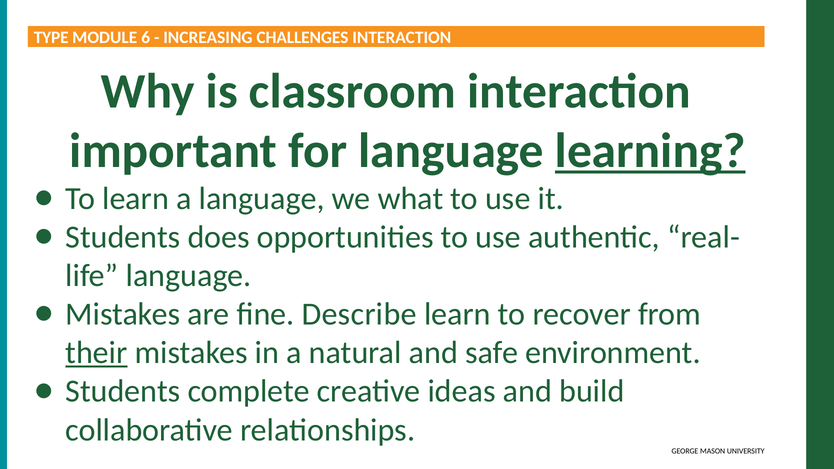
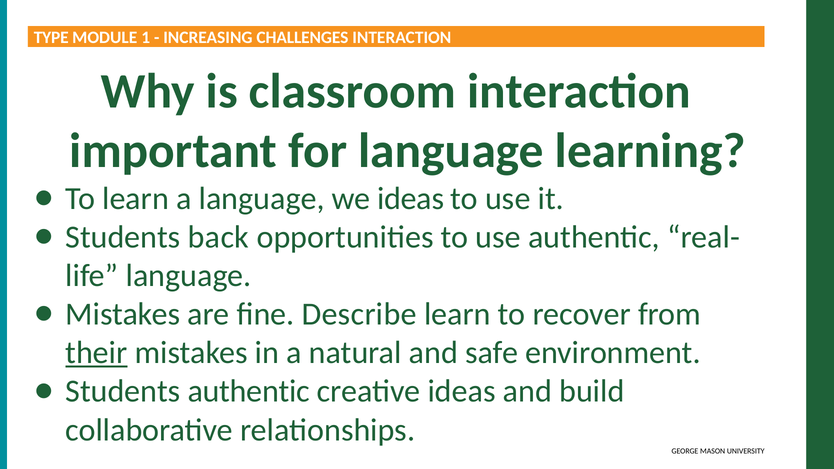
6: 6 -> 1
learning underline: present -> none
we what: what -> ideas
does: does -> back
Students complete: complete -> authentic
